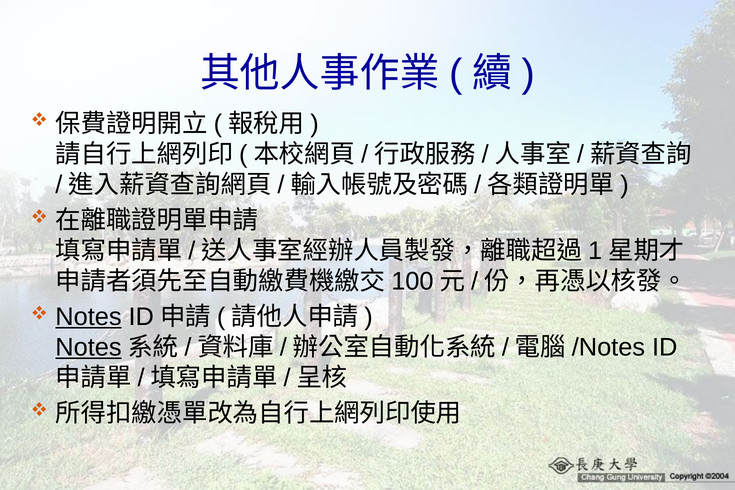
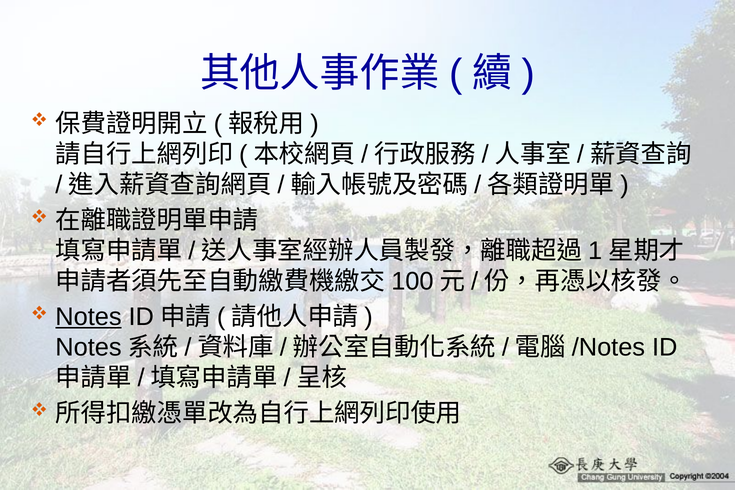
Notes at (88, 347) underline: present -> none
